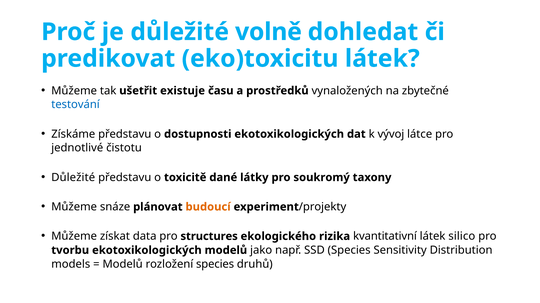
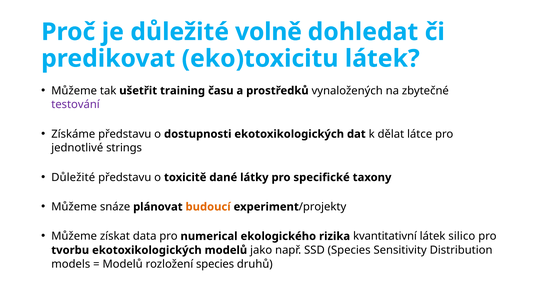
existuje: existuje -> training
testování colour: blue -> purple
vývoj: vývoj -> dělat
čistotu: čistotu -> strings
soukromý: soukromý -> specifické
structures: structures -> numerical
